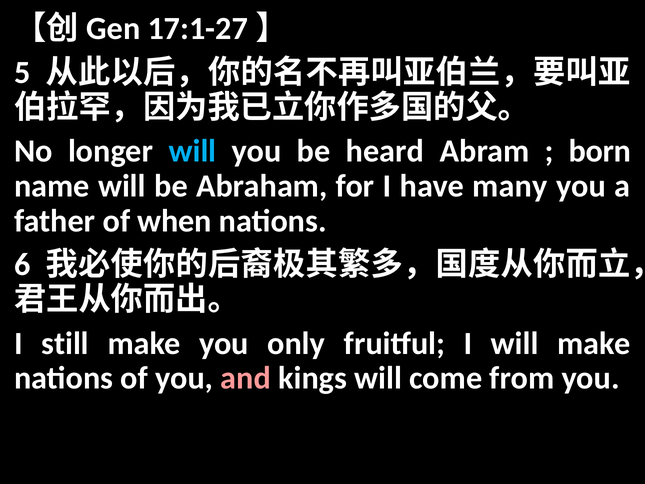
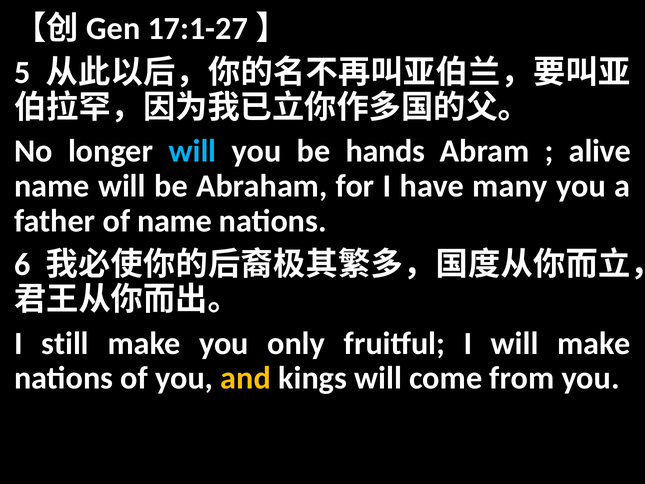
heard: heard -> hands
born: born -> alive
of when: when -> name
and colour: pink -> yellow
